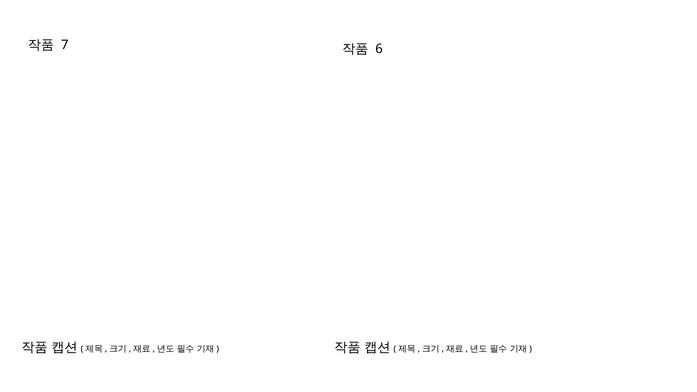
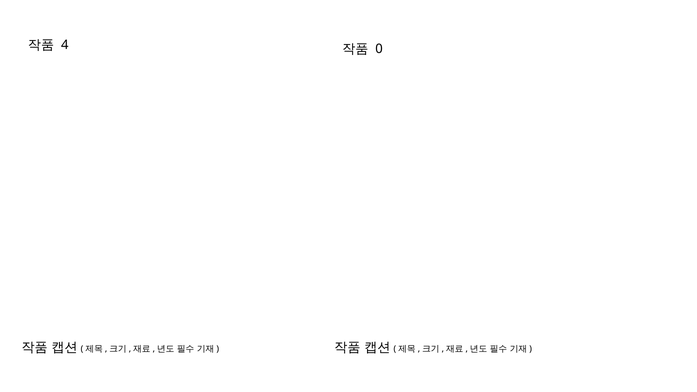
7: 7 -> 4
6: 6 -> 0
